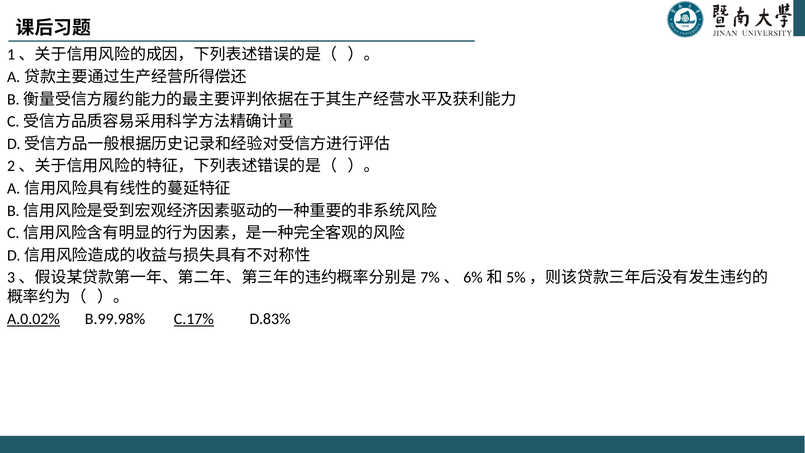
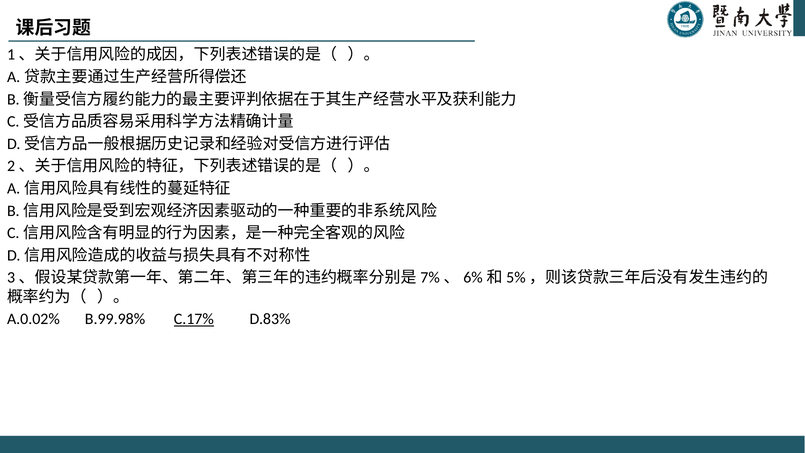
A.0.02% underline: present -> none
